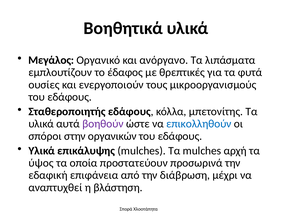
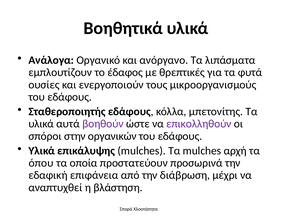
Μεγάλος: Μεγάλος -> Ανάλογα
επικολληθούν colour: blue -> purple
ύψος: ύψος -> όπου
